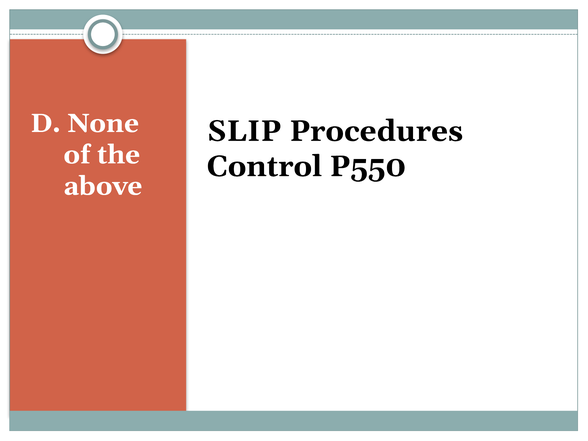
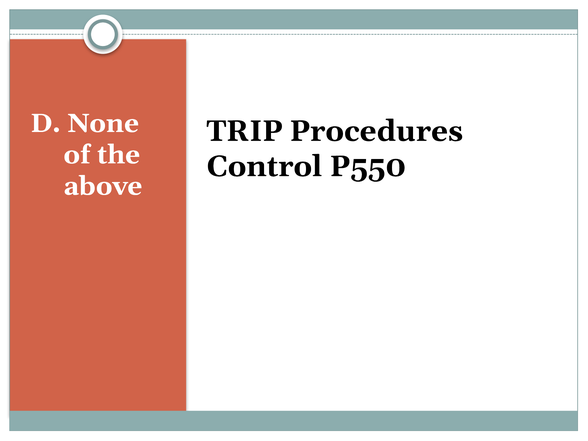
SLIP: SLIP -> TRIP
